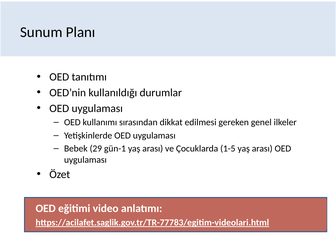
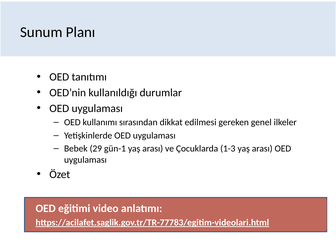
1-5: 1-5 -> 1-3
